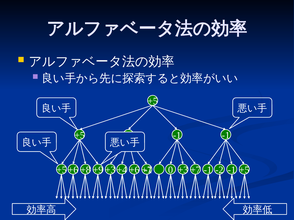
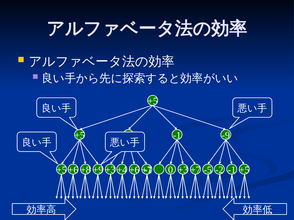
-1 at (226, 136): -1 -> -9
-1 at (208, 170): -1 -> -5
